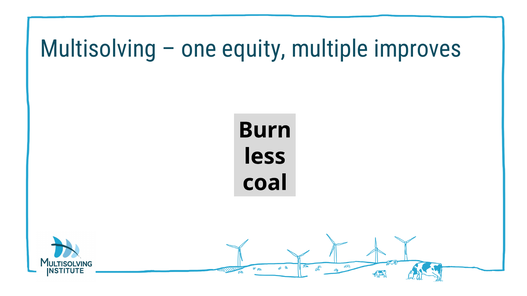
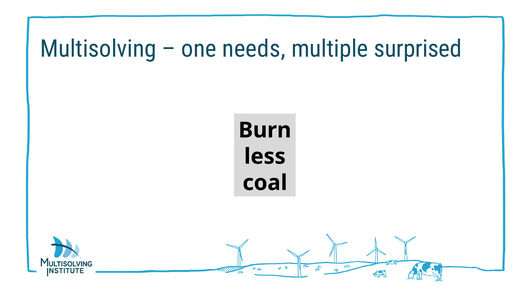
equity: equity -> needs
improves: improves -> surprised
